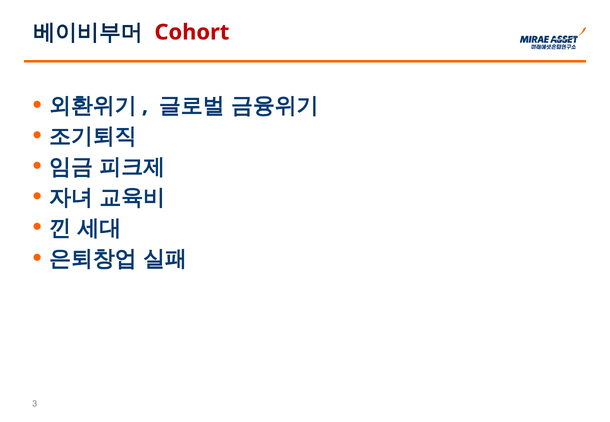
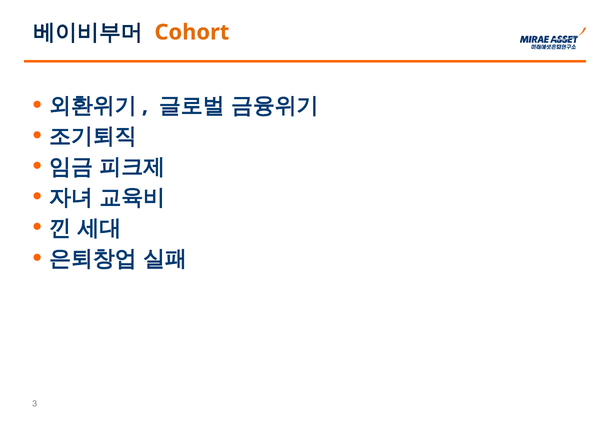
Cohort colour: red -> orange
